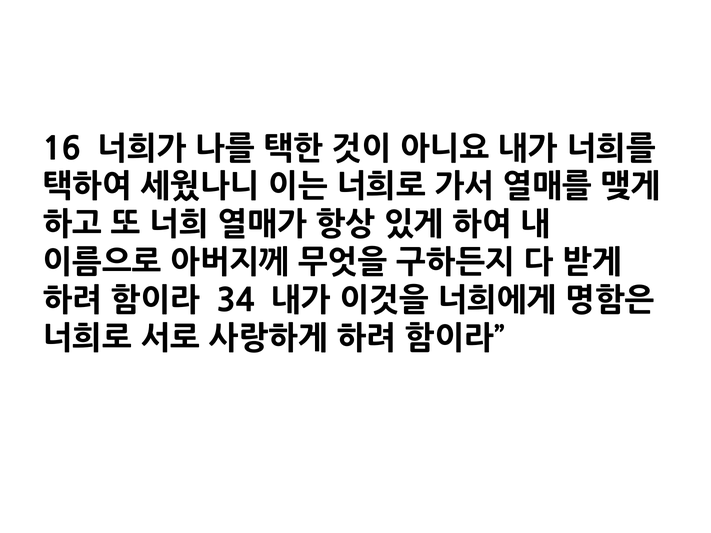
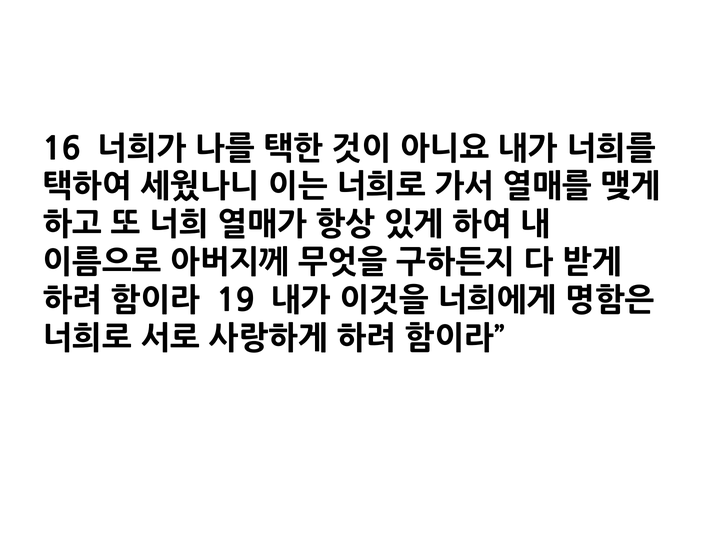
34: 34 -> 19
